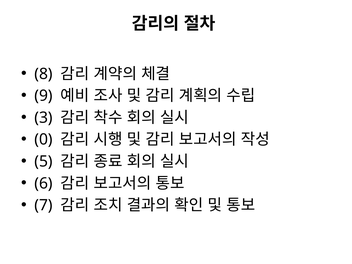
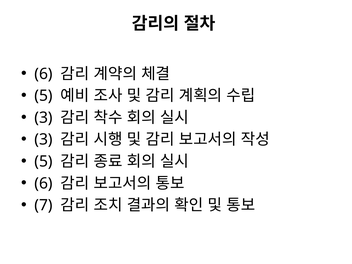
8 at (43, 74): 8 -> 6
9 at (43, 96): 9 -> 5
0 at (43, 140): 0 -> 3
